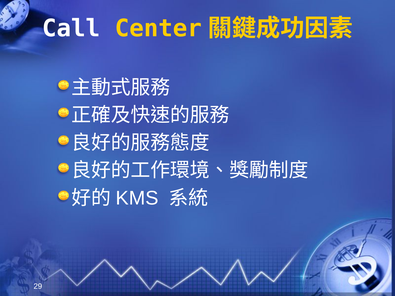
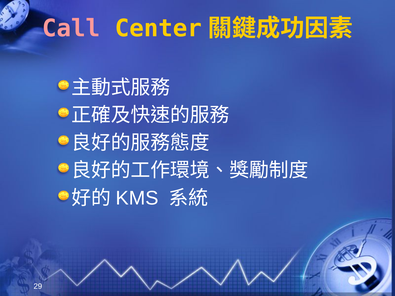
Call colour: white -> pink
